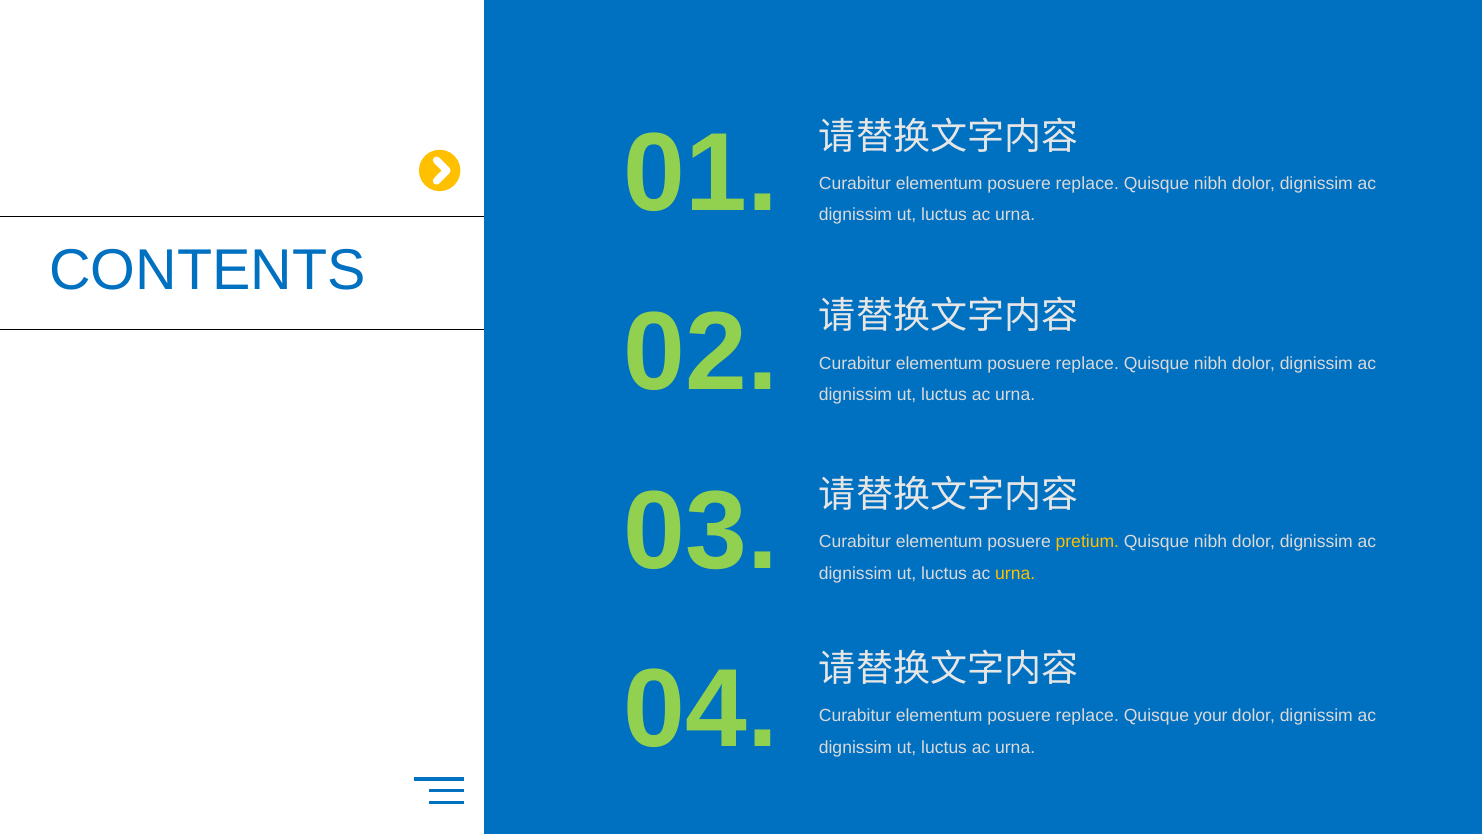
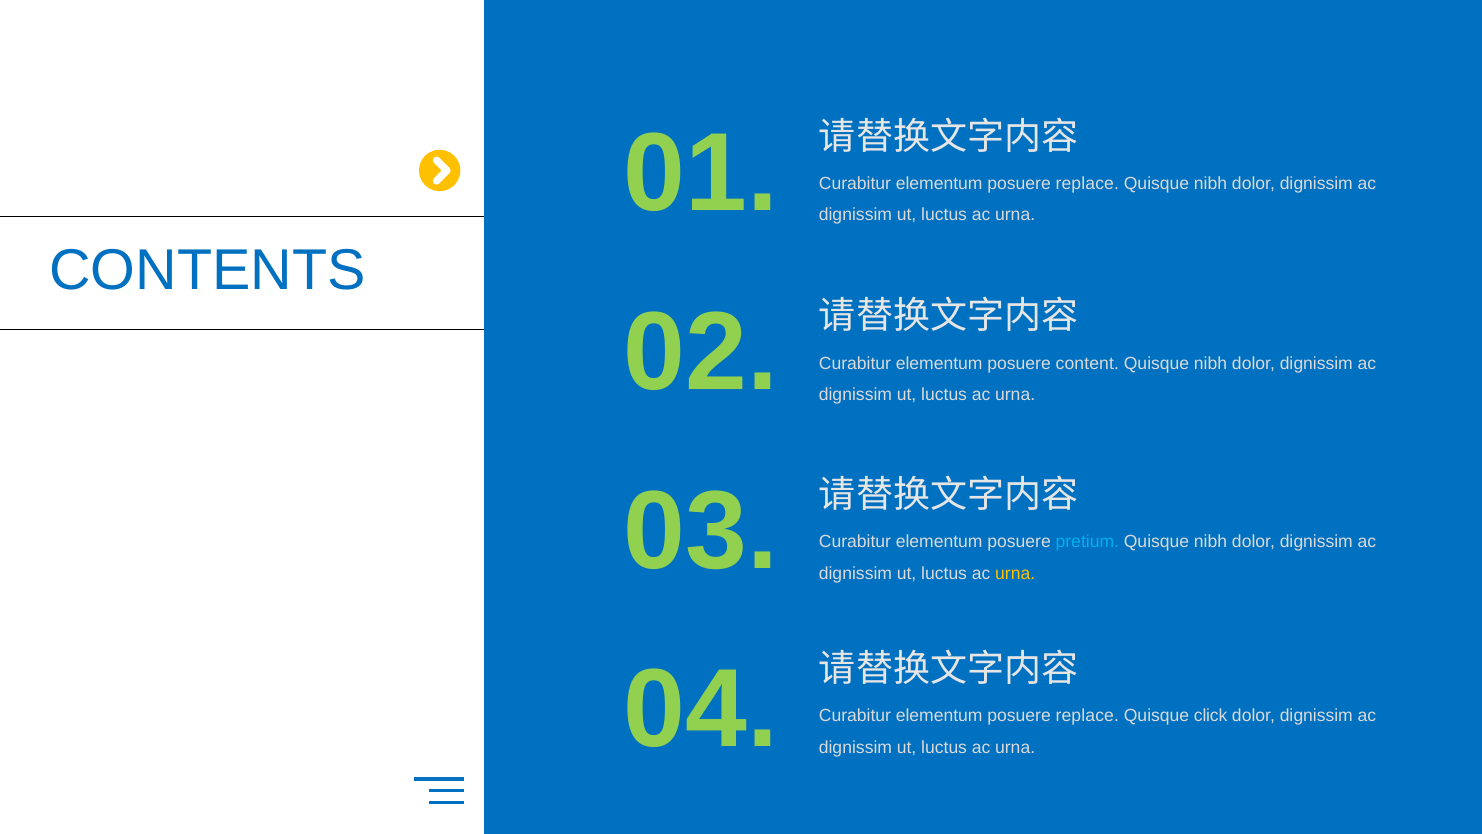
replace at (1087, 363): replace -> content
pretium colour: yellow -> light blue
your: your -> click
